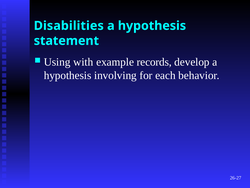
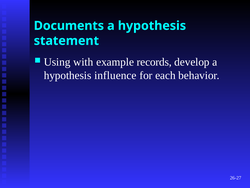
Disabilities: Disabilities -> Documents
involving: involving -> influence
